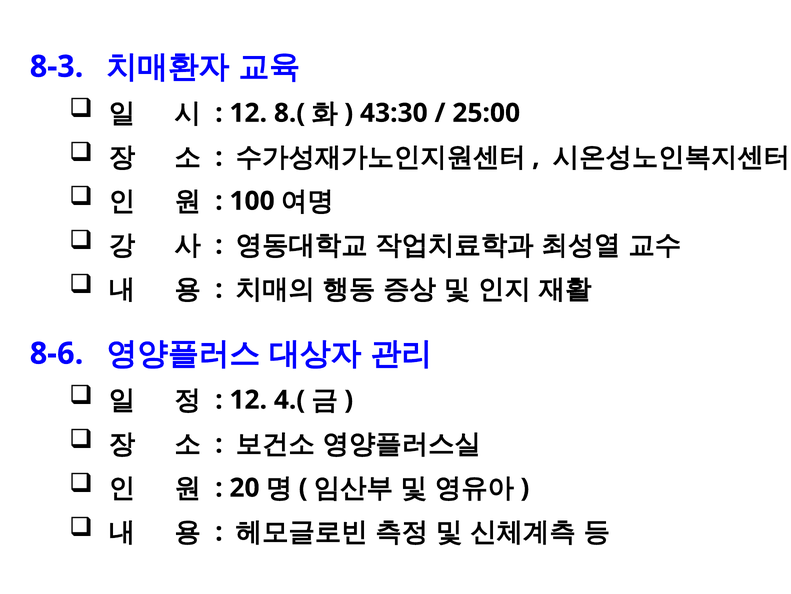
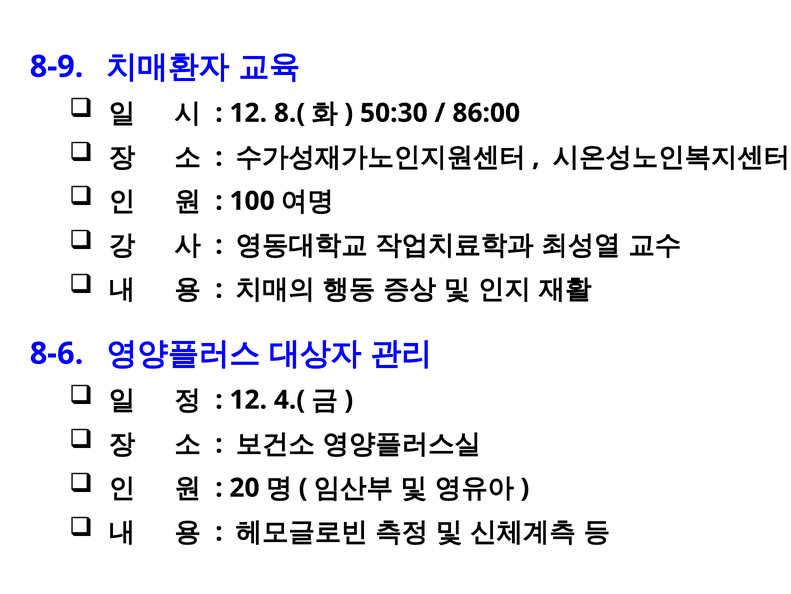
8-3: 8-3 -> 8-9
43:30: 43:30 -> 50:30
25:00: 25:00 -> 86:00
